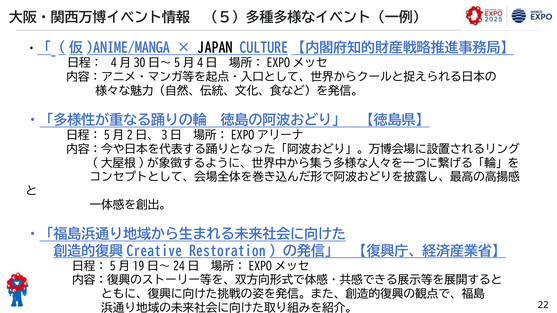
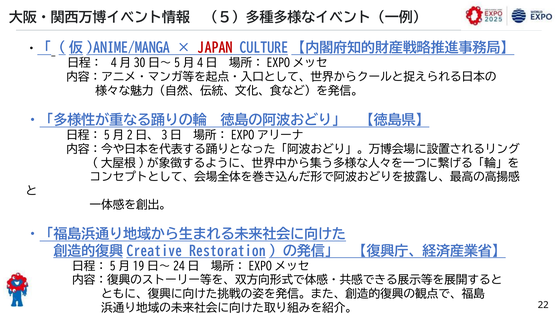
JAPAN colour: black -> red
